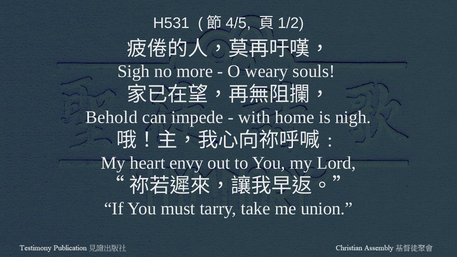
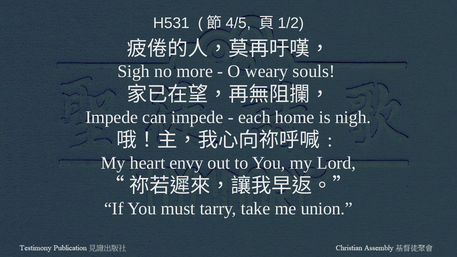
Behold at (112, 117): Behold -> Impede
with: with -> each
